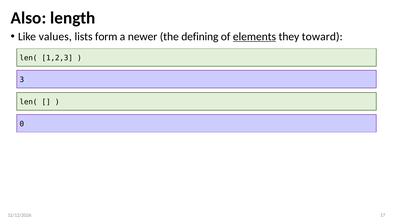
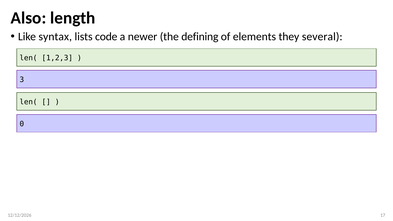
values: values -> syntax
form: form -> code
elements underline: present -> none
toward: toward -> several
